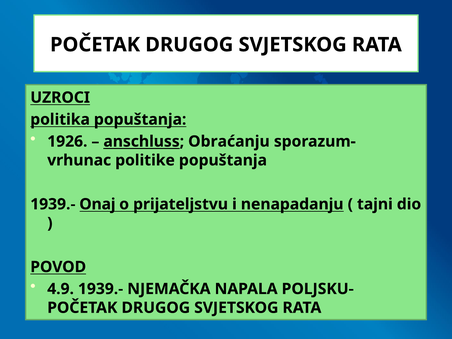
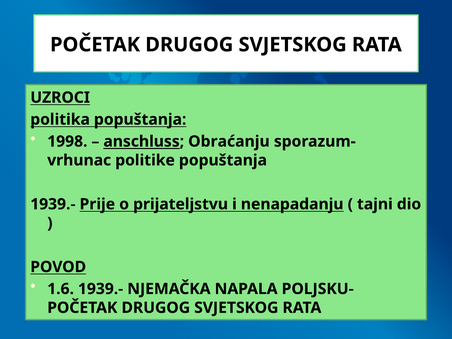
1926: 1926 -> 1998
Onaj: Onaj -> Prije
4.9: 4.9 -> 1.6
